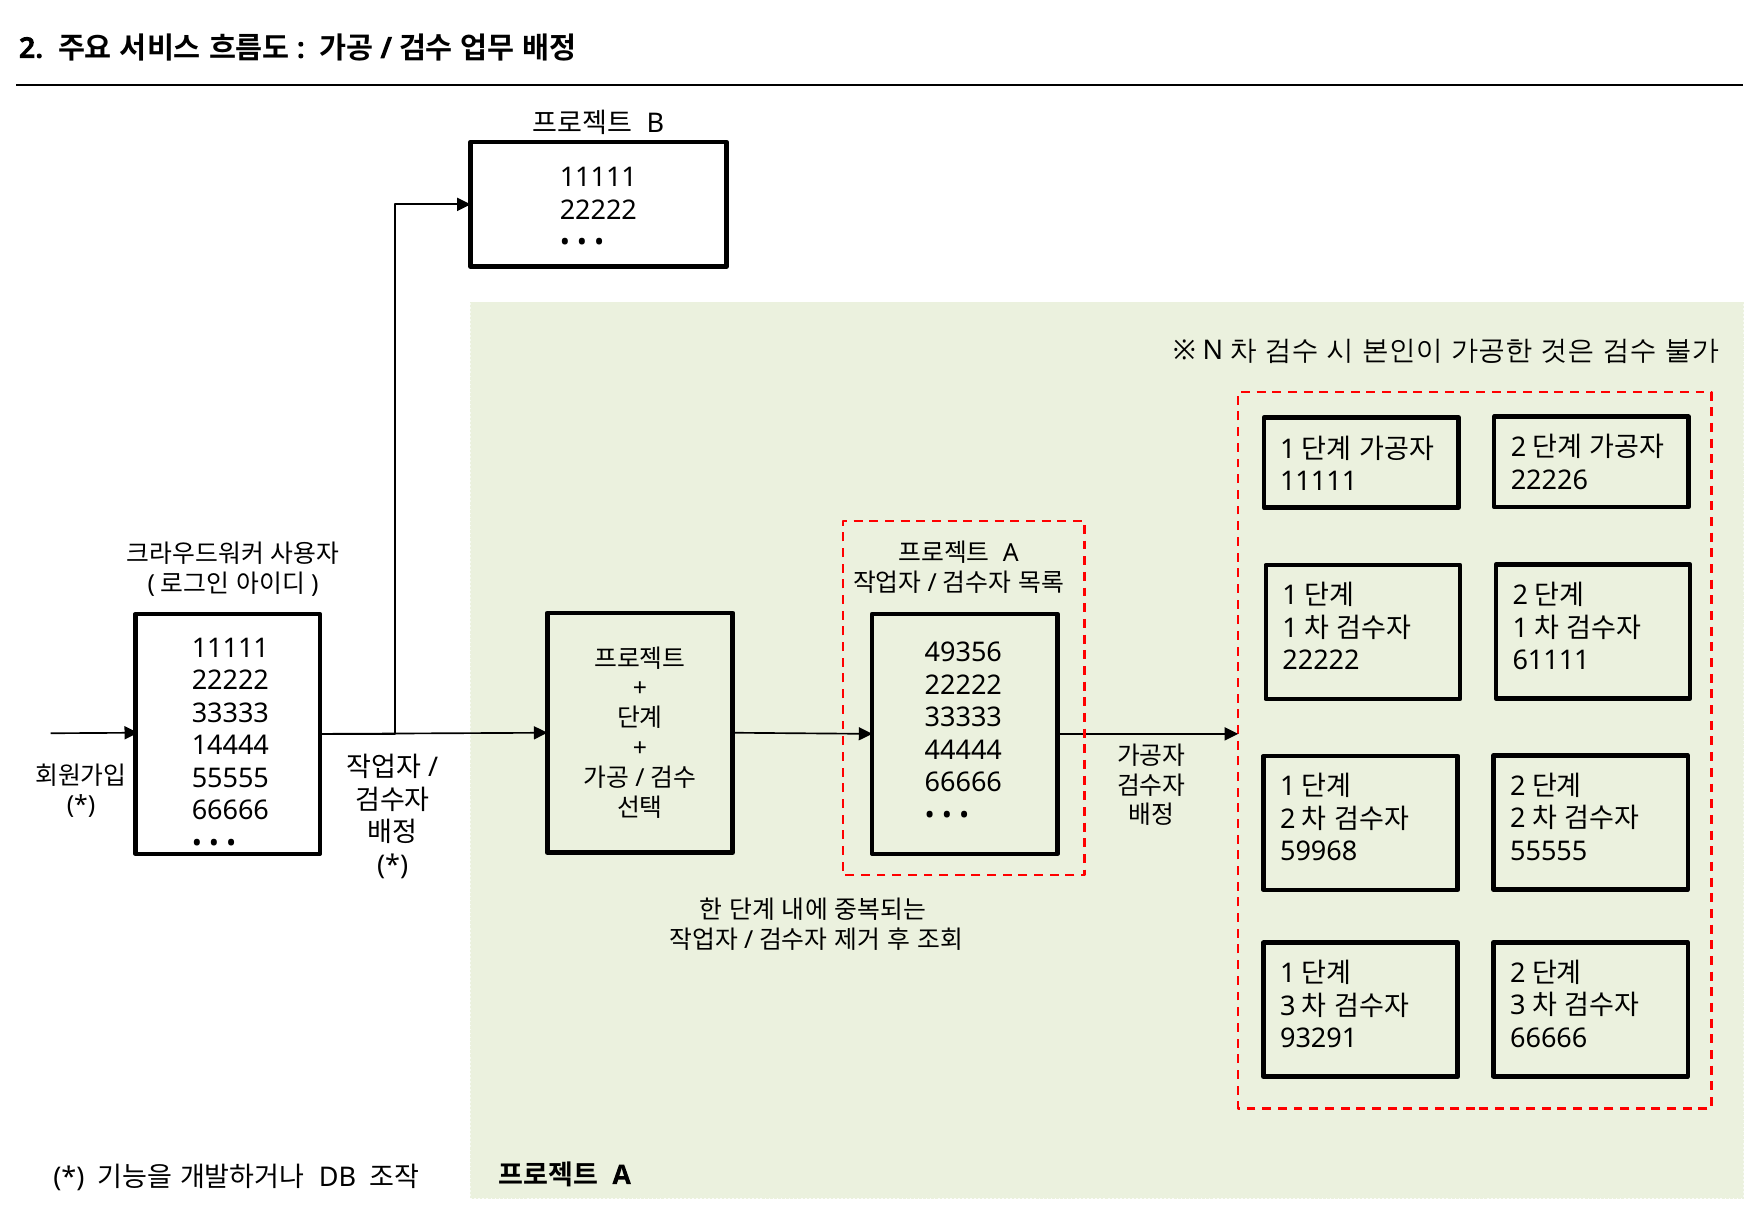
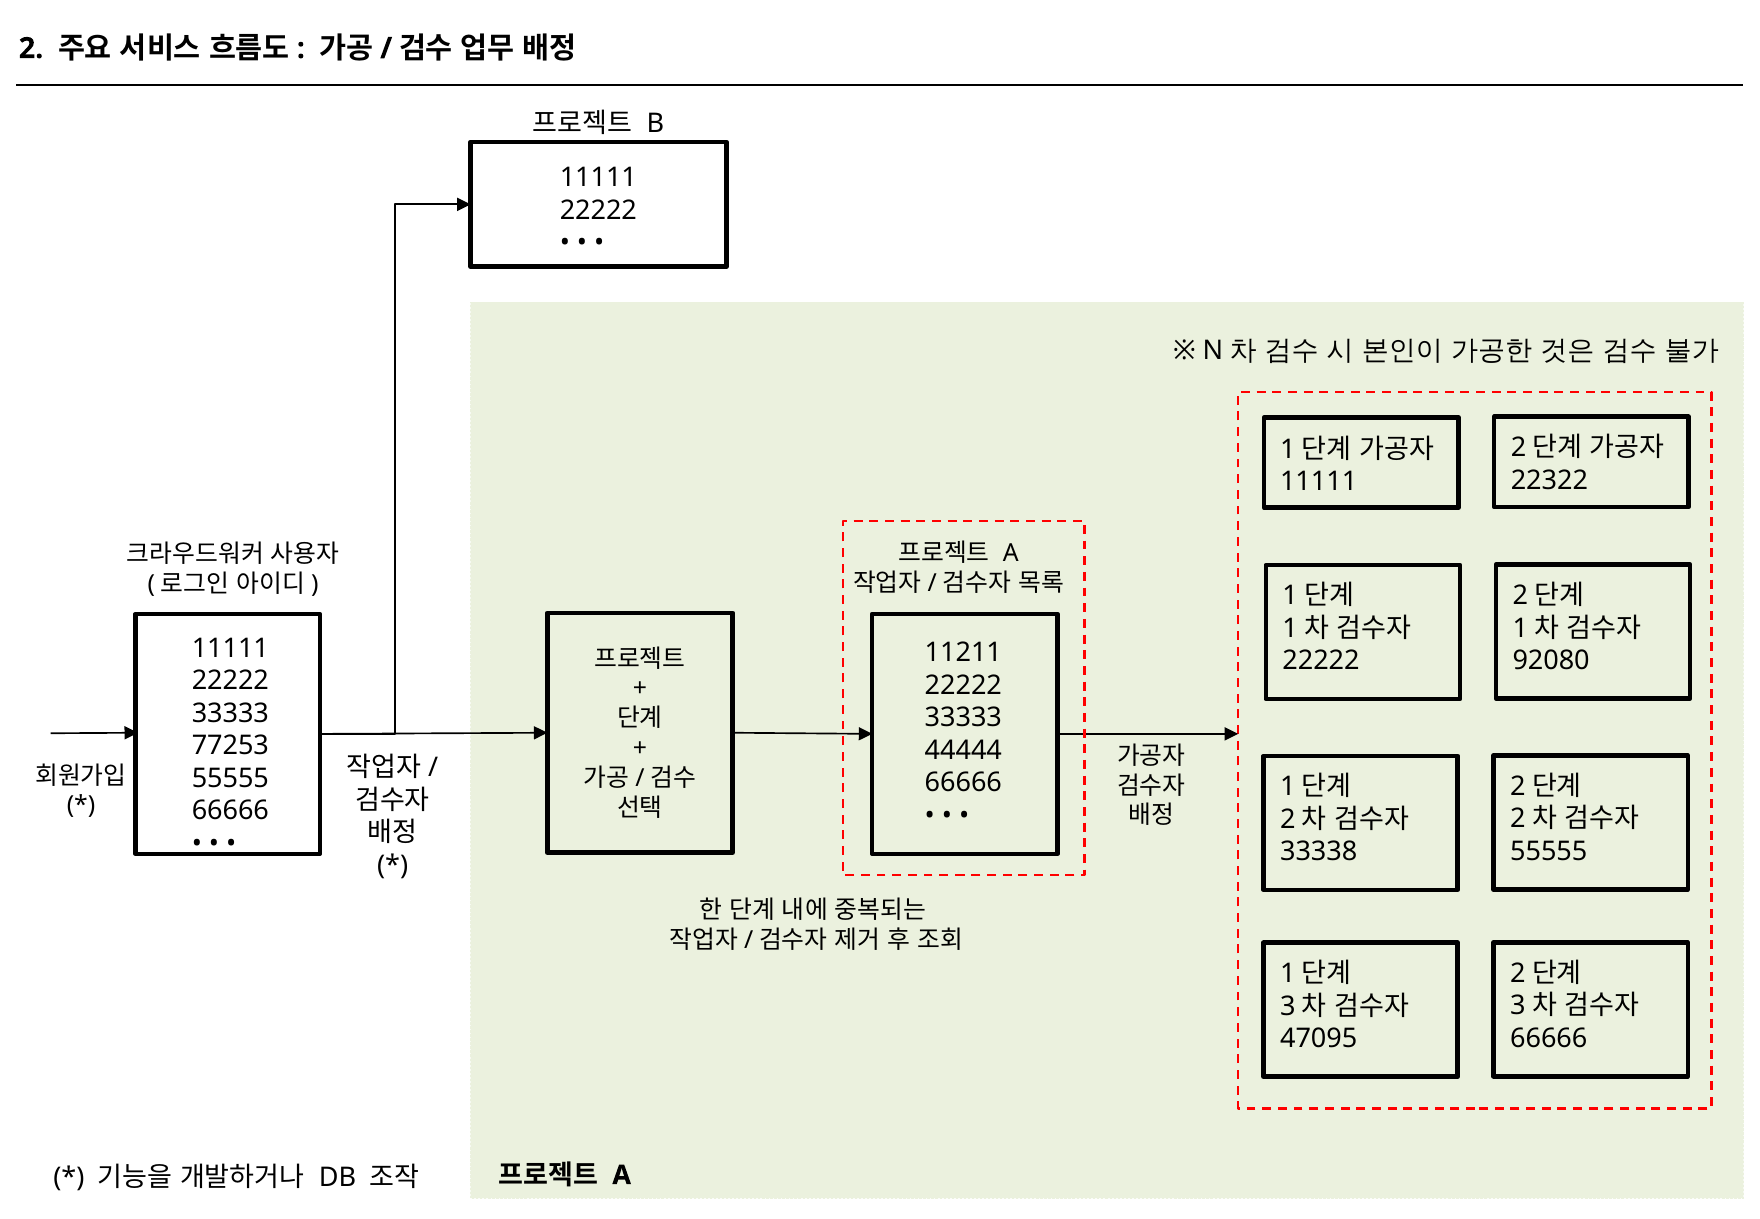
22226: 22226 -> 22322
49356: 49356 -> 11211
61111: 61111 -> 92080
14444: 14444 -> 77253
59968: 59968 -> 33338
93291: 93291 -> 47095
